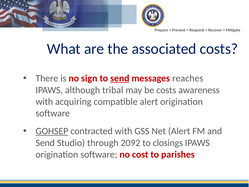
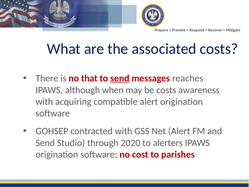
sign: sign -> that
tribal: tribal -> when
GOHSEP underline: present -> none
2092: 2092 -> 2020
closings: closings -> alerters
